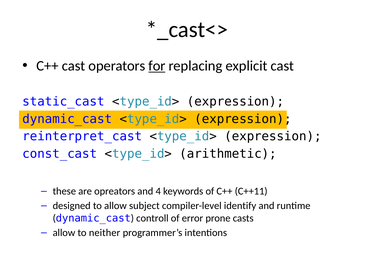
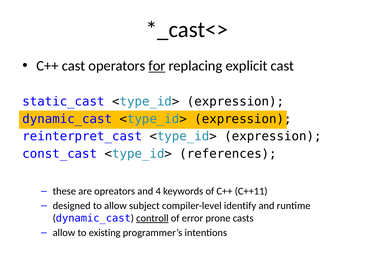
arithmetic: arithmetic -> references
controll underline: none -> present
neither: neither -> existing
